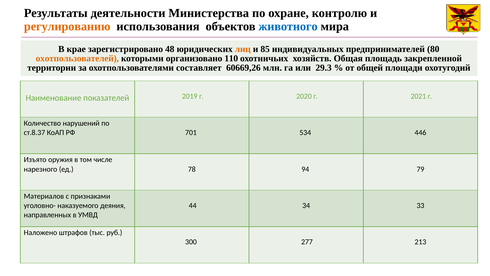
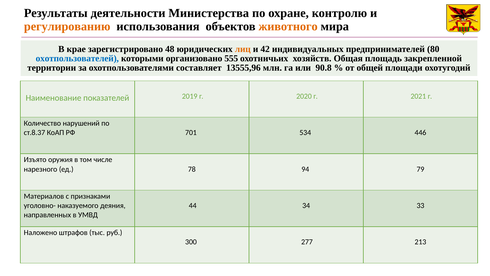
животного colour: blue -> orange
85: 85 -> 42
охотпользователей colour: orange -> blue
110: 110 -> 555
60669,26: 60669,26 -> 13555,96
29.3: 29.3 -> 90.8
